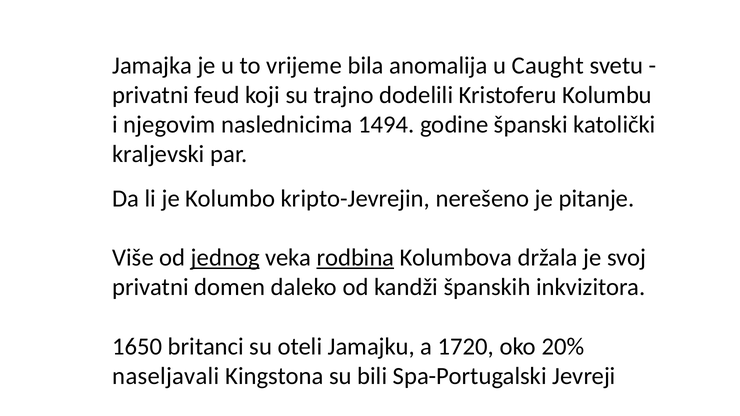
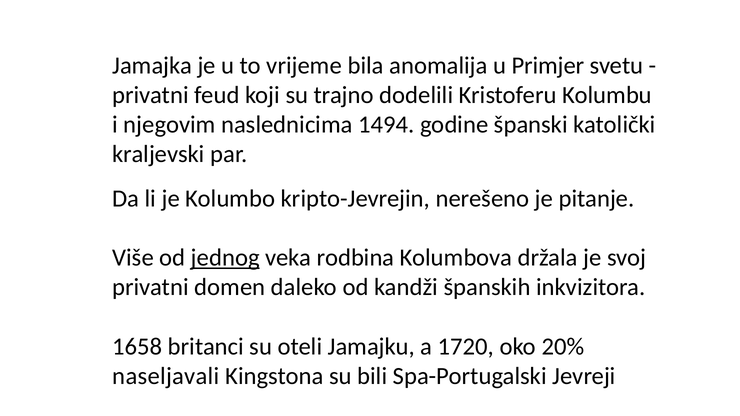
Caught: Caught -> Primjer
rodbina underline: present -> none
1650: 1650 -> 1658
